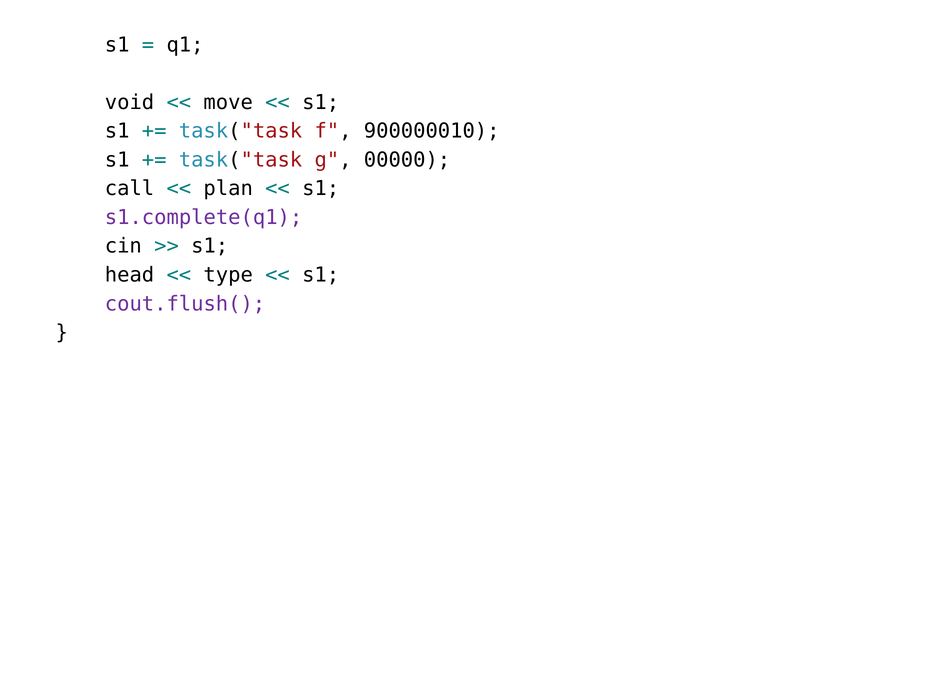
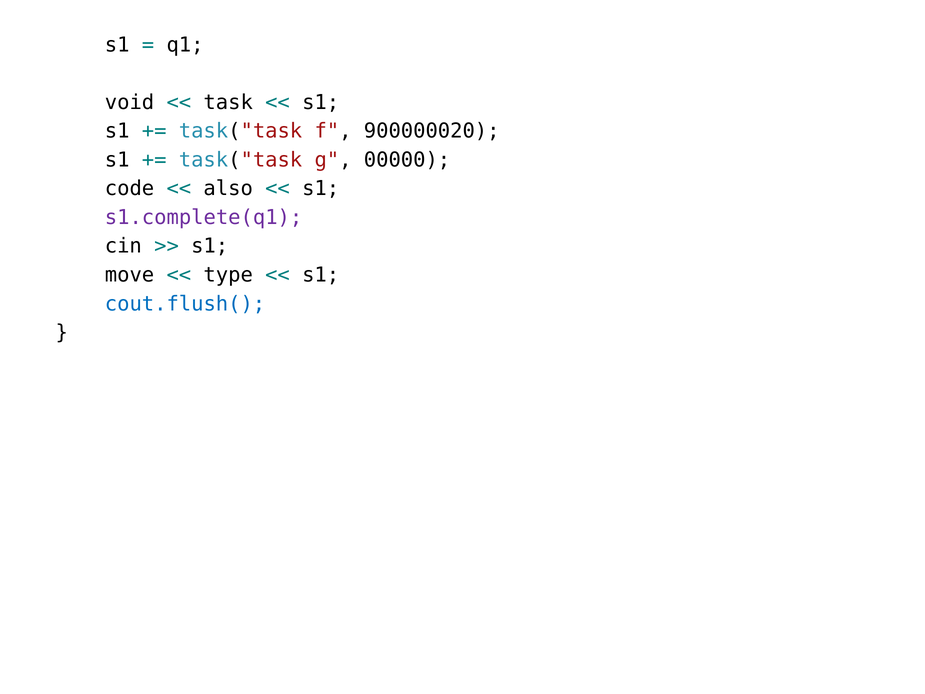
move: move -> task
900000010: 900000010 -> 900000020
call: call -> code
plan: plan -> also
head: head -> move
cout.flush( colour: purple -> blue
